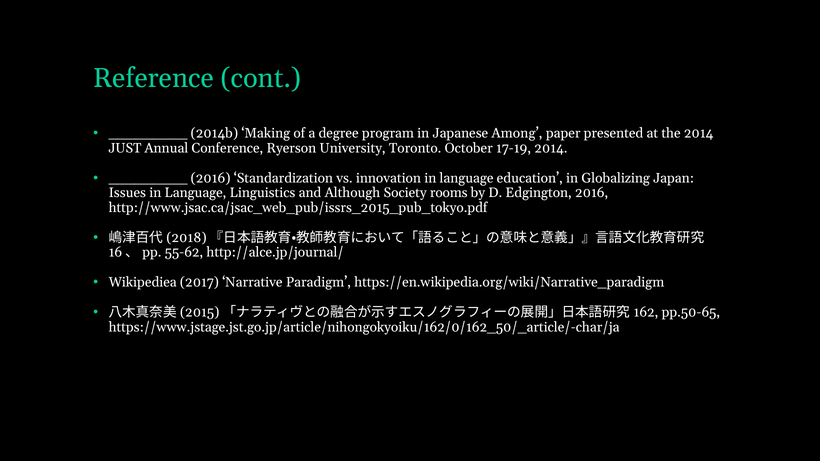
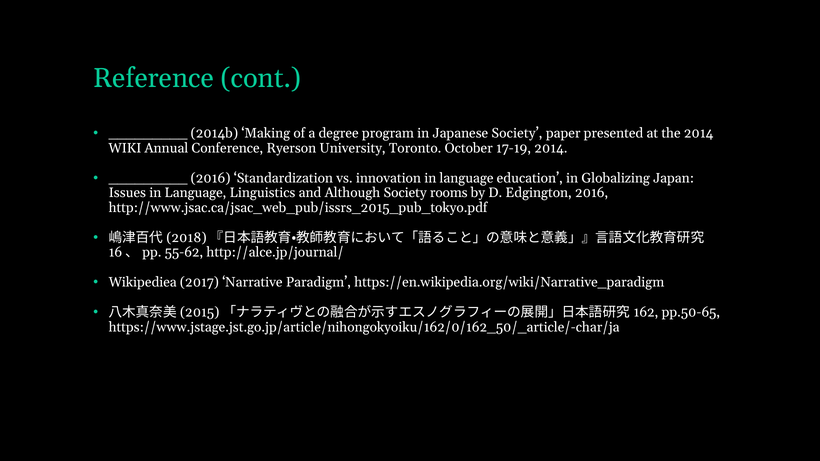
Japanese Among: Among -> Society
JUST: JUST -> WIKI
